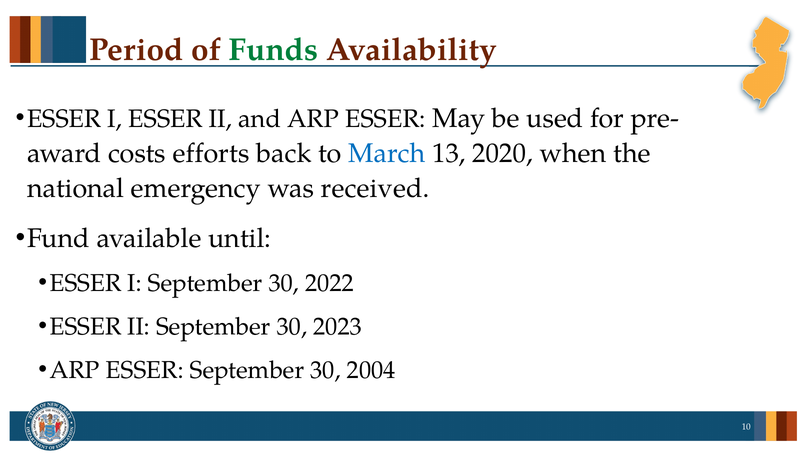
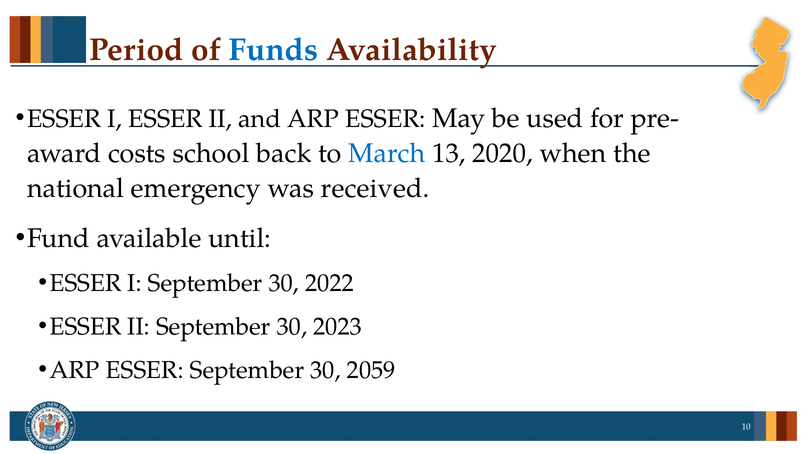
Funds colour: green -> blue
efforts: efforts -> school
2004: 2004 -> 2059
